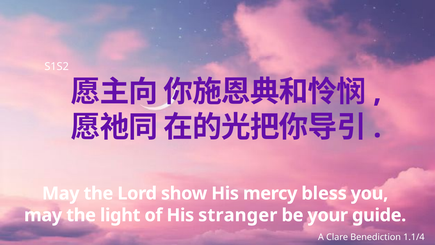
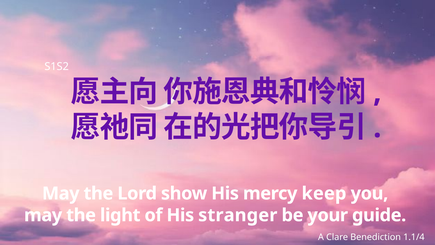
bless: bless -> keep
